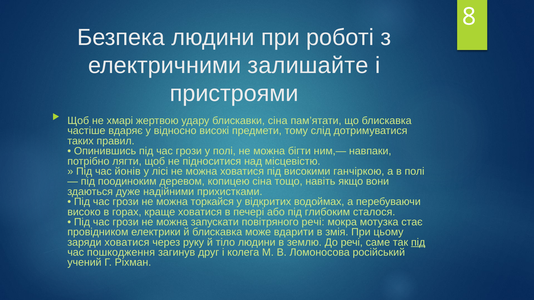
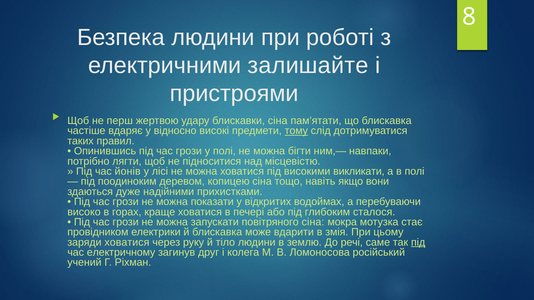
хмарі: хмарі -> перш
тому underline: none -> present
ганчіркою: ганчіркою -> викликати
торкайся: торкайся -> показати
повітряного речі: речі -> сіна
пошкодження: пошкодження -> електричному
